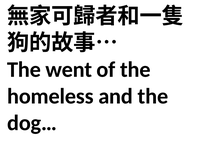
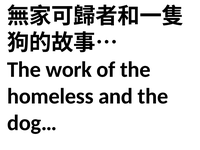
went: went -> work
